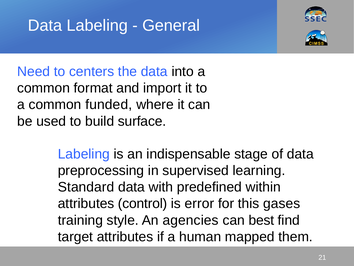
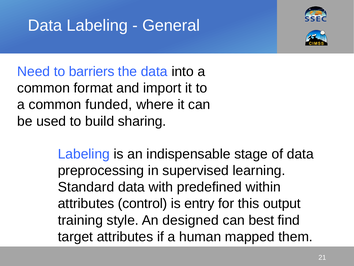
centers: centers -> barriers
surface: surface -> sharing
error: error -> entry
gases: gases -> output
agencies: agencies -> designed
